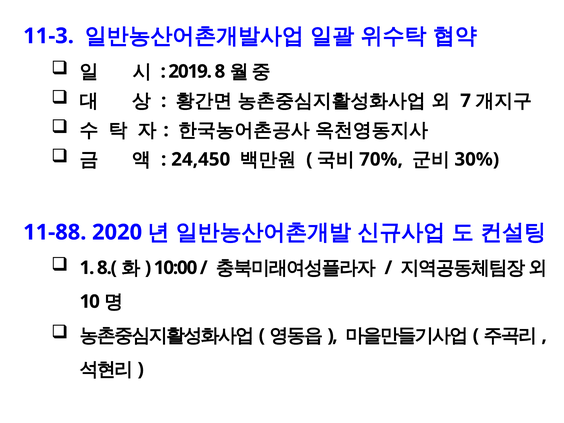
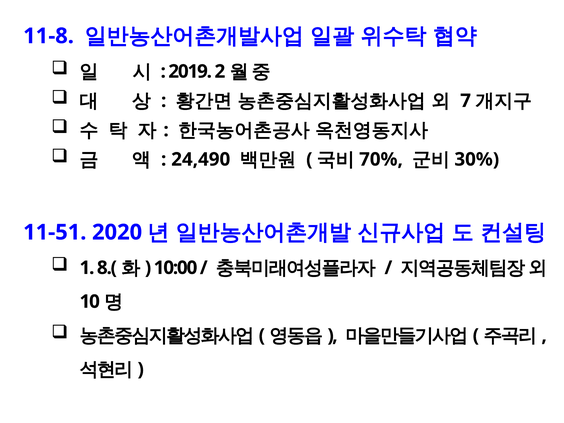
11-3: 11-3 -> 11-8
8: 8 -> 2
24,450: 24,450 -> 24,490
11-88: 11-88 -> 11-51
